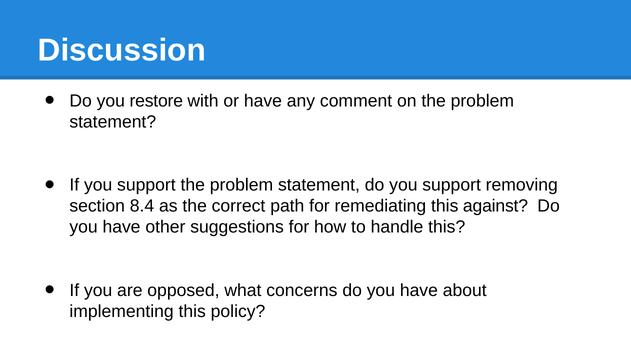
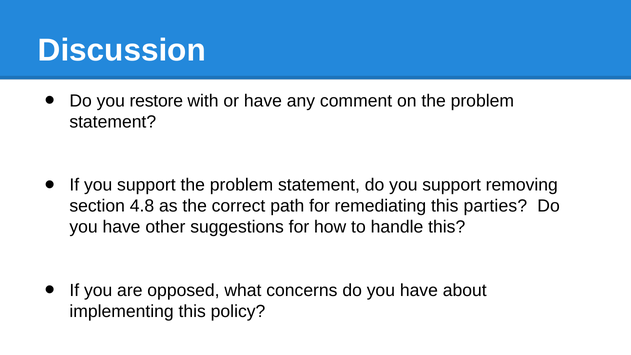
8.4: 8.4 -> 4.8
against: against -> parties
